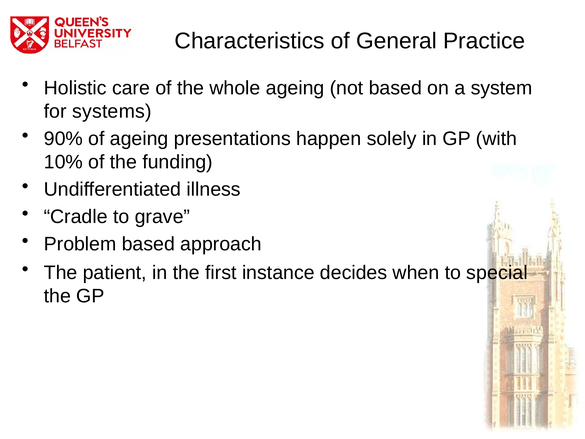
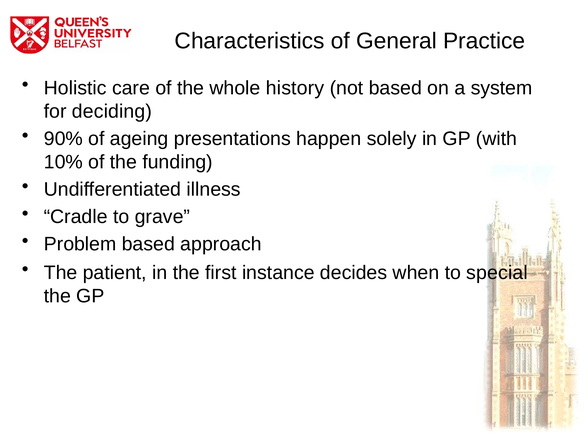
whole ageing: ageing -> history
systems: systems -> deciding
